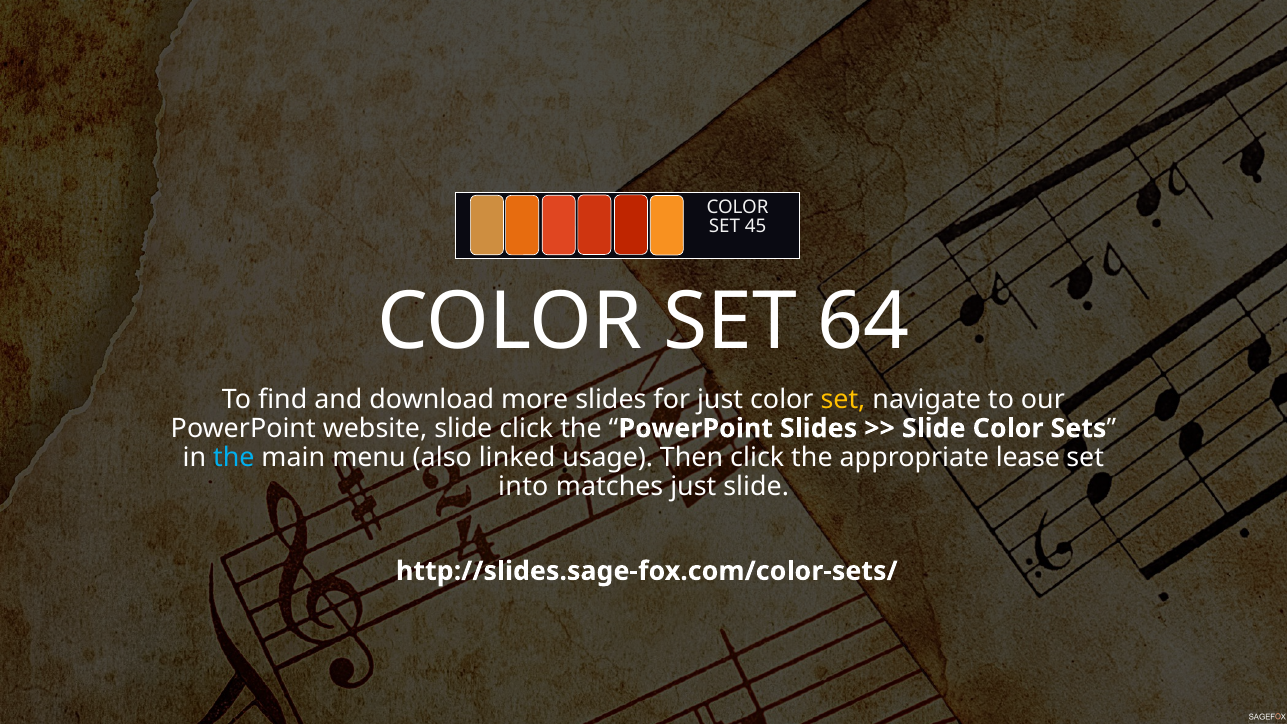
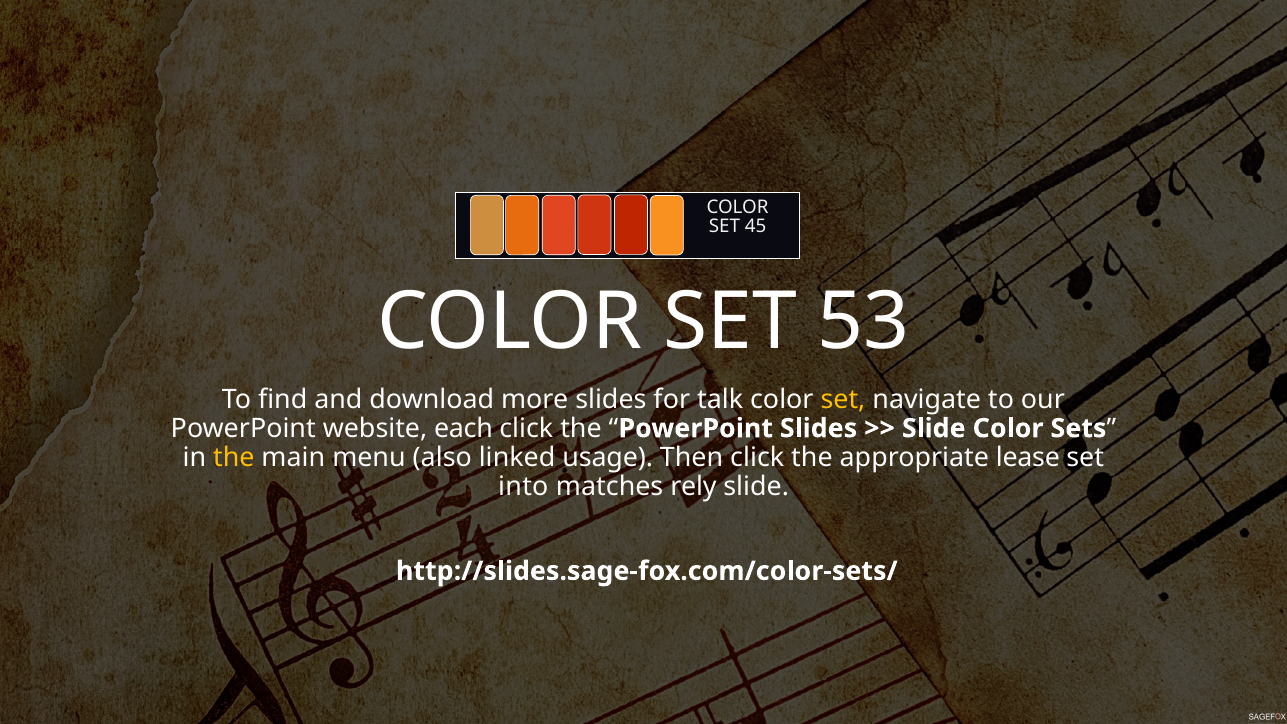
64: 64 -> 53
for just: just -> talk
website slide: slide -> each
the at (234, 457) colour: light blue -> yellow
matches just: just -> rely
